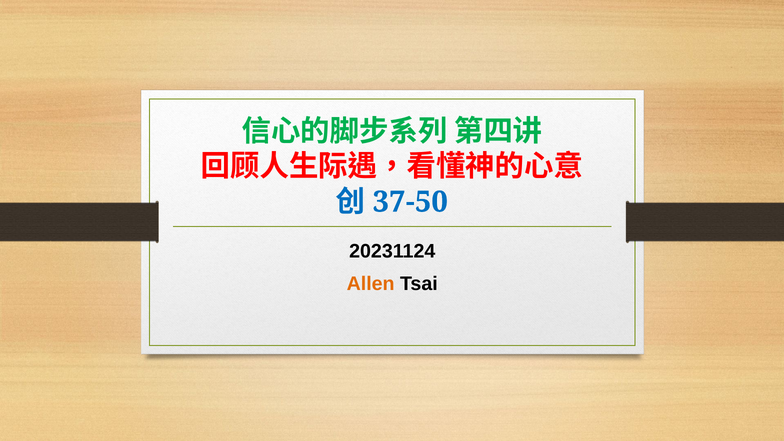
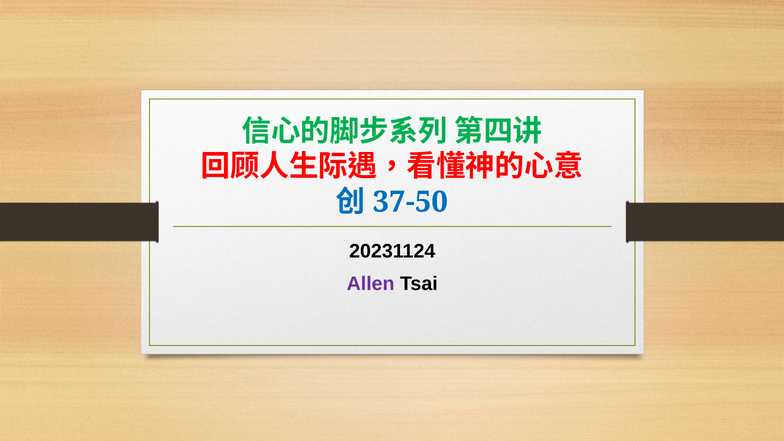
Allen colour: orange -> purple
